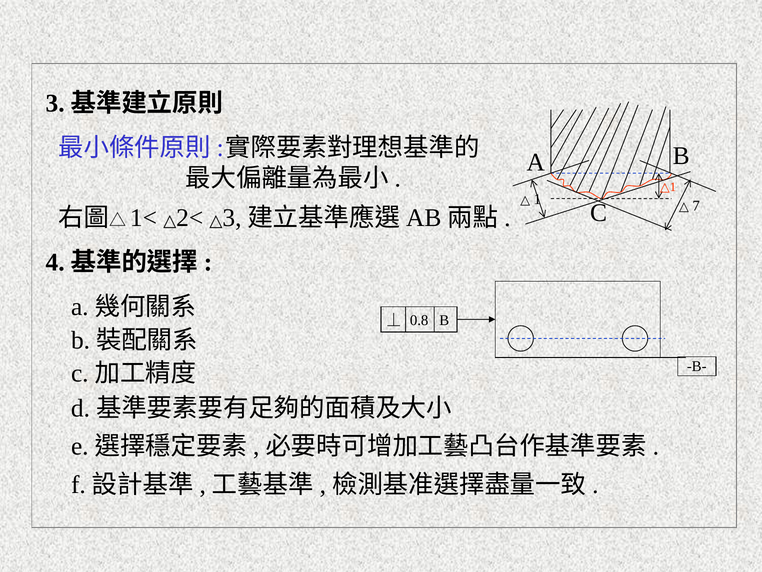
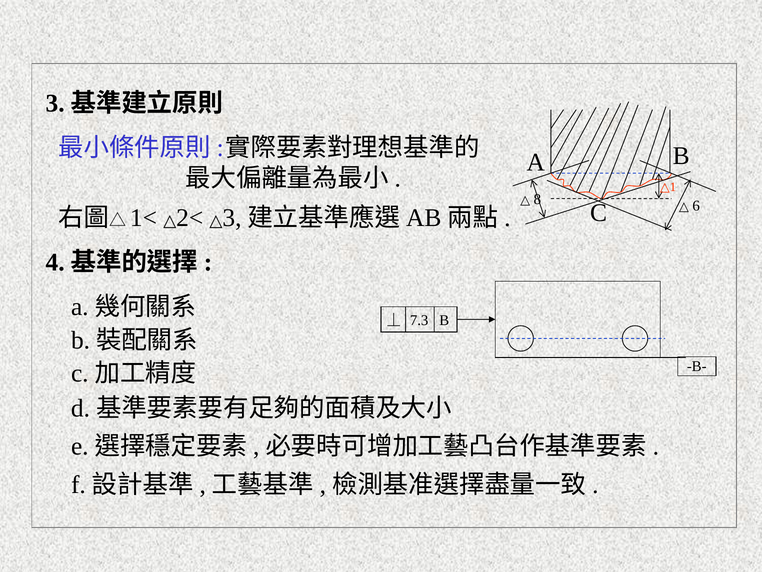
1: 1 -> 8
7: 7 -> 6
0.8: 0.8 -> 7.3
